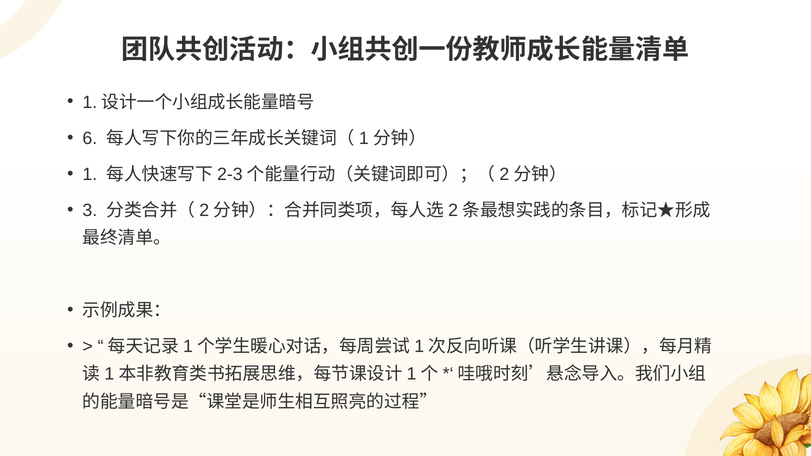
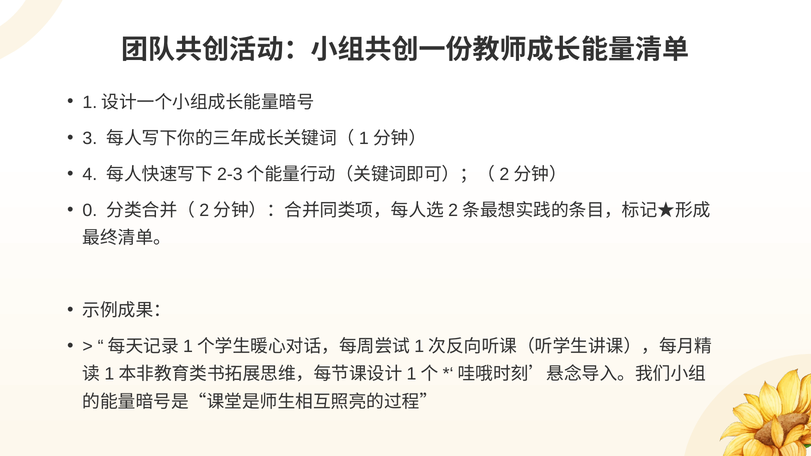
6: 6 -> 3
1: 1 -> 4
3: 3 -> 0
